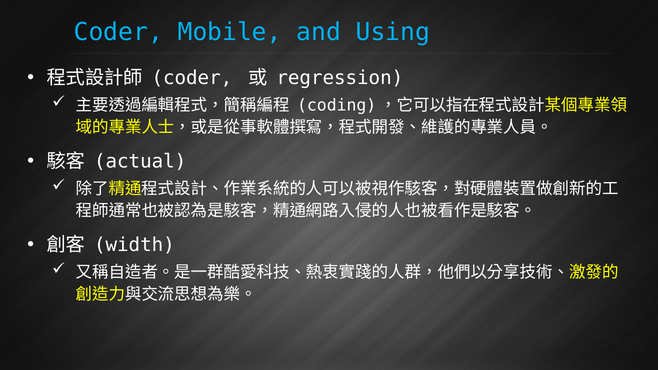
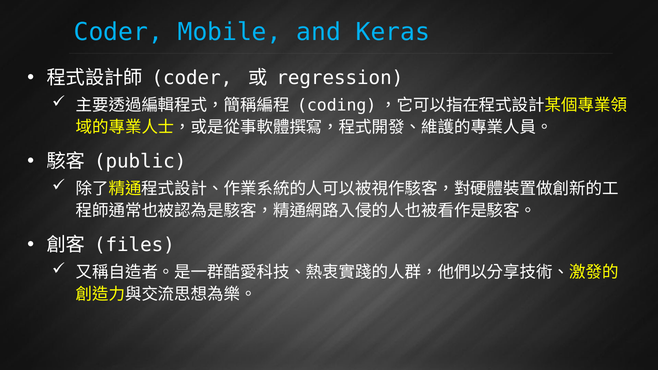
Using: Using -> Keras
actual: actual -> public
width: width -> files
